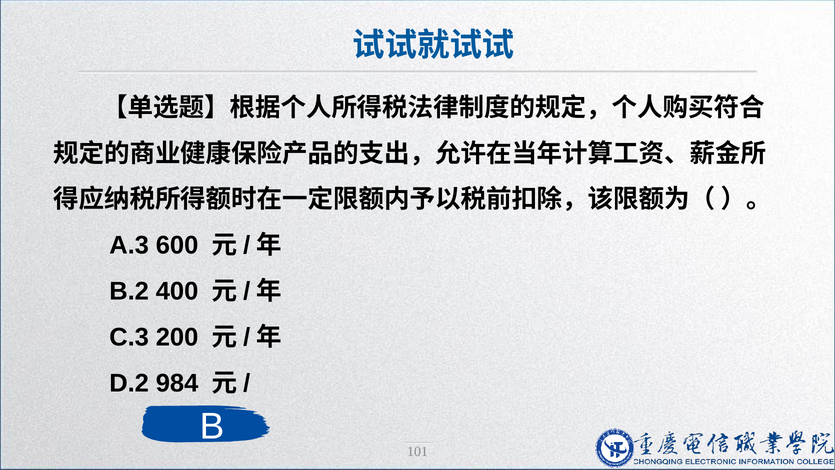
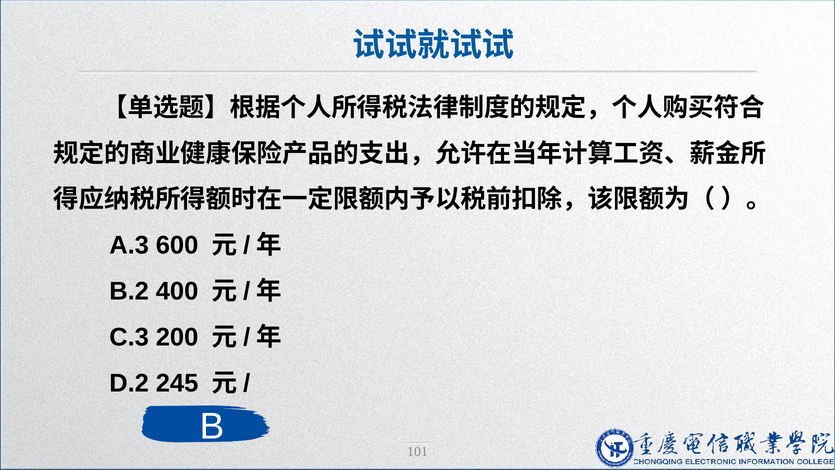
984: 984 -> 245
